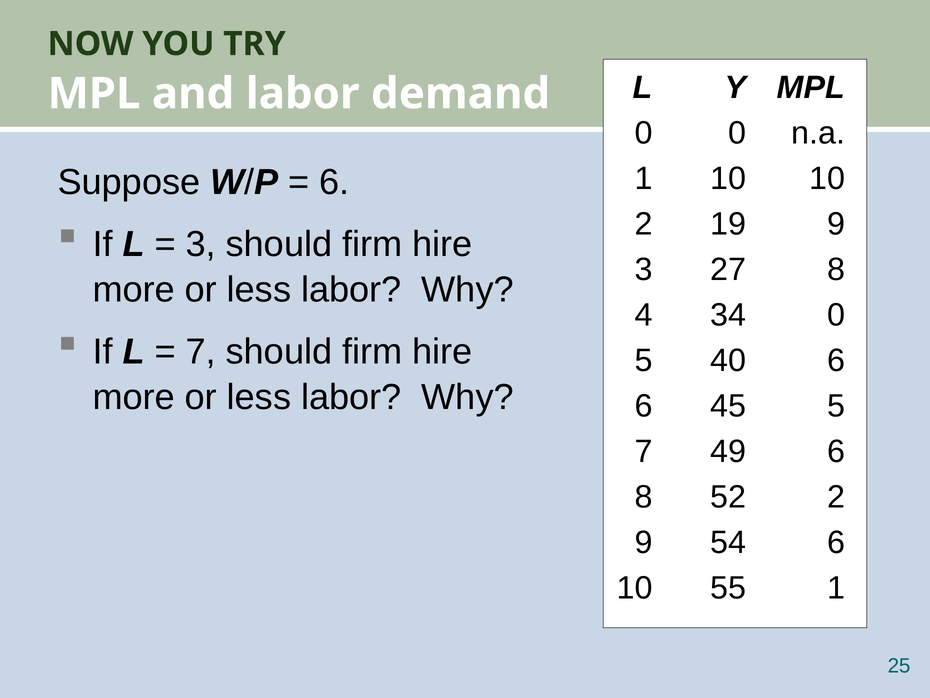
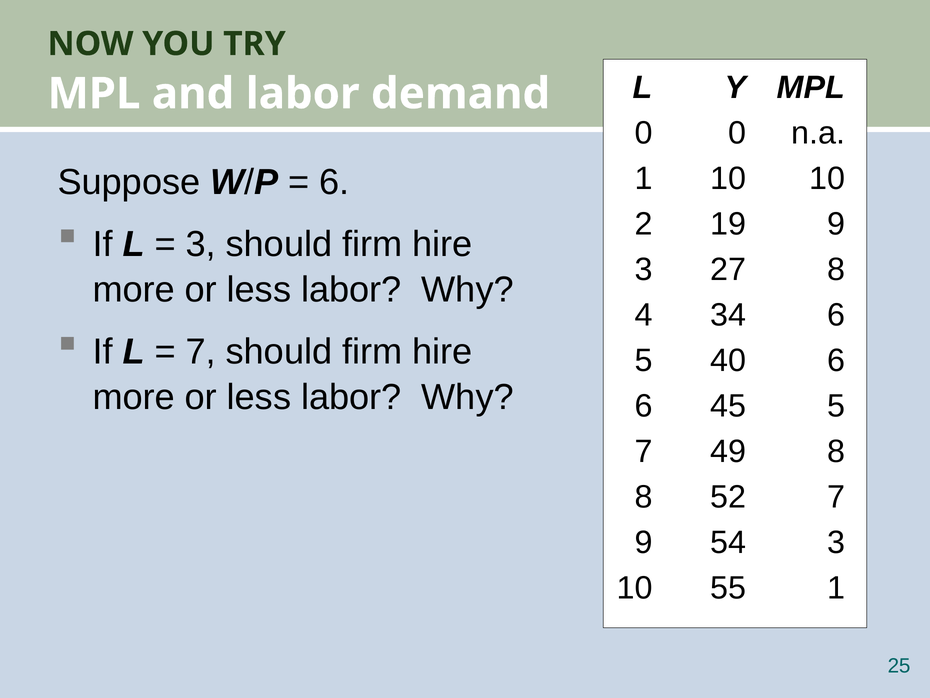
34 0: 0 -> 6
49 6: 6 -> 8
52 2: 2 -> 7
54 6: 6 -> 3
